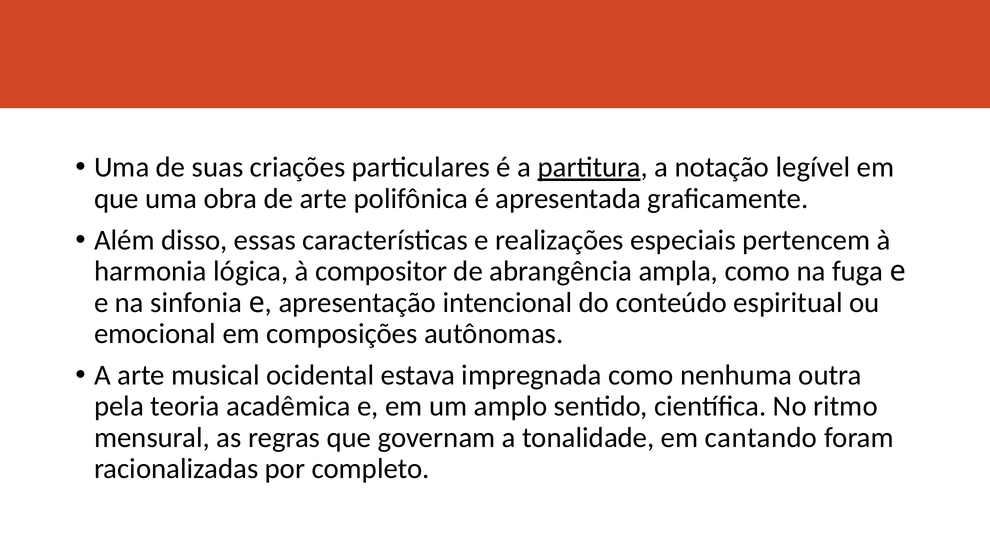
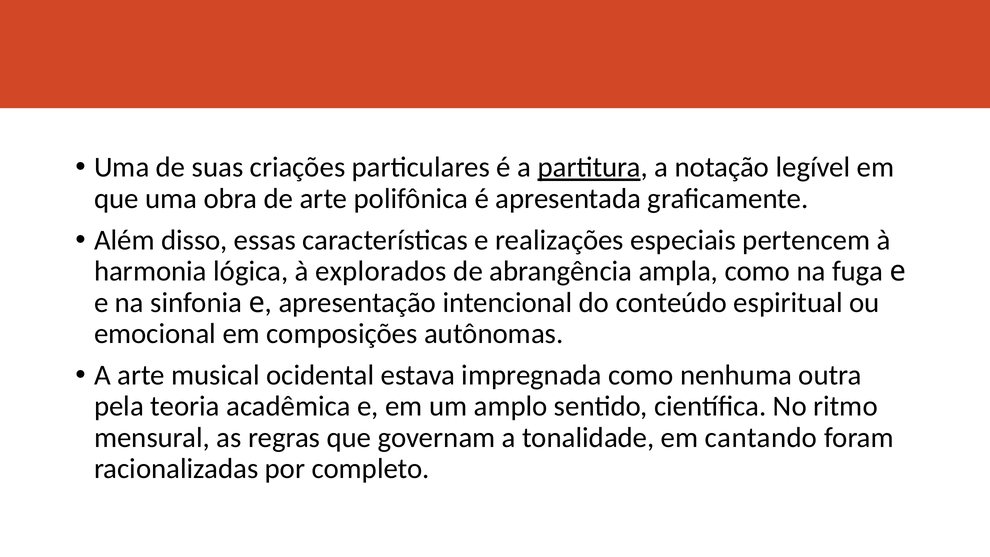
compositor: compositor -> explorados
